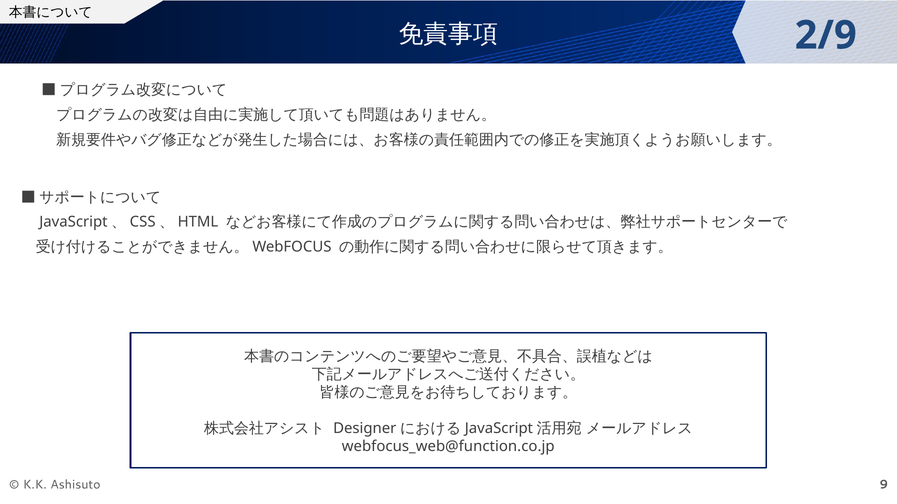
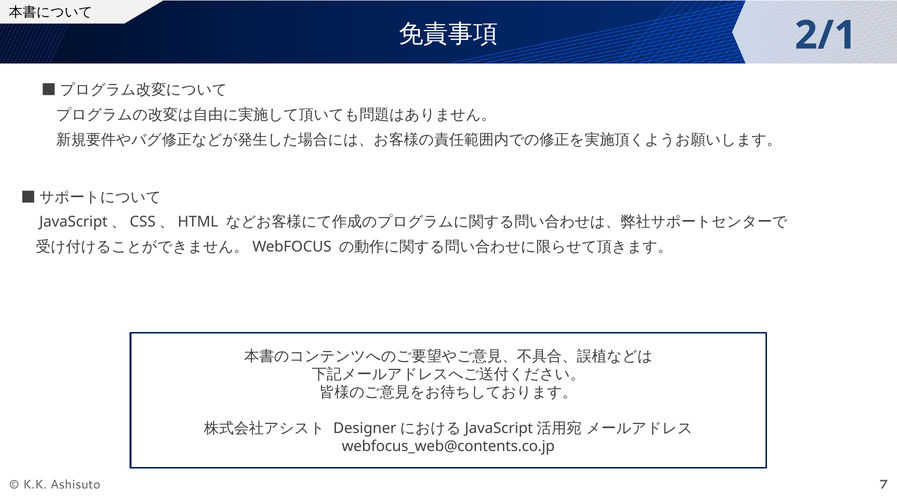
2/9: 2/9 -> 2/1
webfocus_web@function.co.jp: webfocus_web@function.co.jp -> webfocus_web@contents.co.jp
9: 9 -> 7
